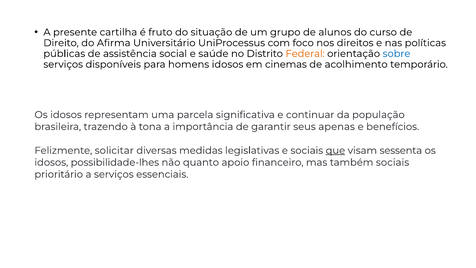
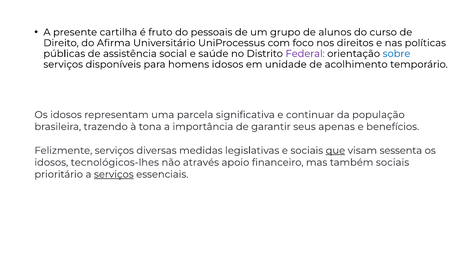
situação: situação -> pessoais
Federal colour: orange -> purple
cinemas: cinemas -> unidade
Felizmente solicitar: solicitar -> serviços
possibilidade-lhes: possibilidade-lhes -> tecnológicos-lhes
quanto: quanto -> através
serviços at (114, 174) underline: none -> present
